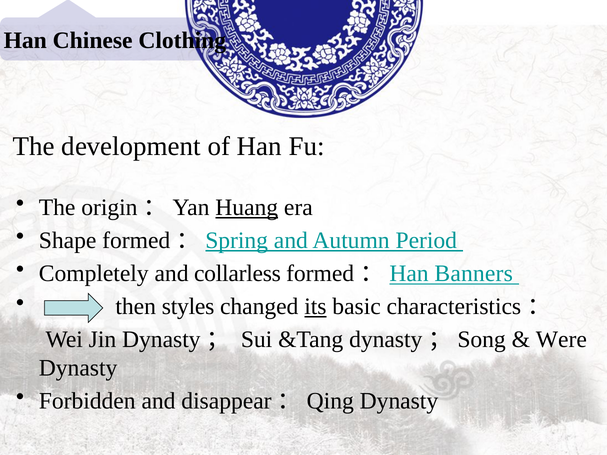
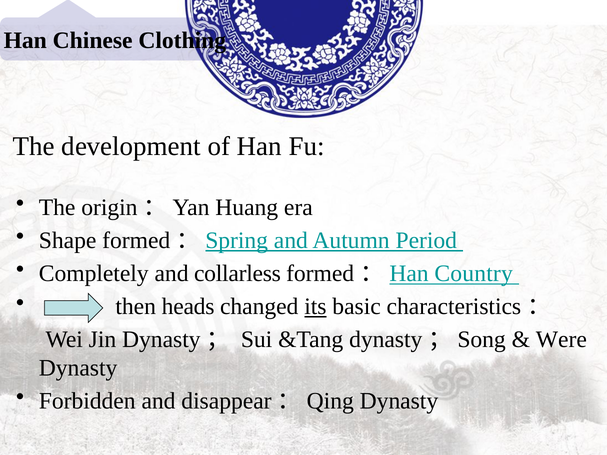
Huang underline: present -> none
Banners: Banners -> Country
styles: styles -> heads
